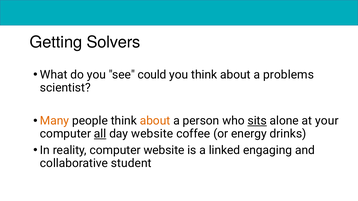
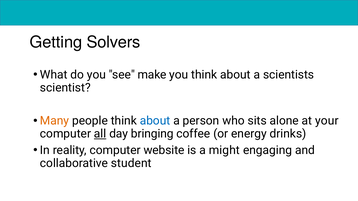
could: could -> make
problems: problems -> scientists
about at (155, 121) colour: orange -> blue
sits underline: present -> none
day website: website -> bringing
linked: linked -> might
